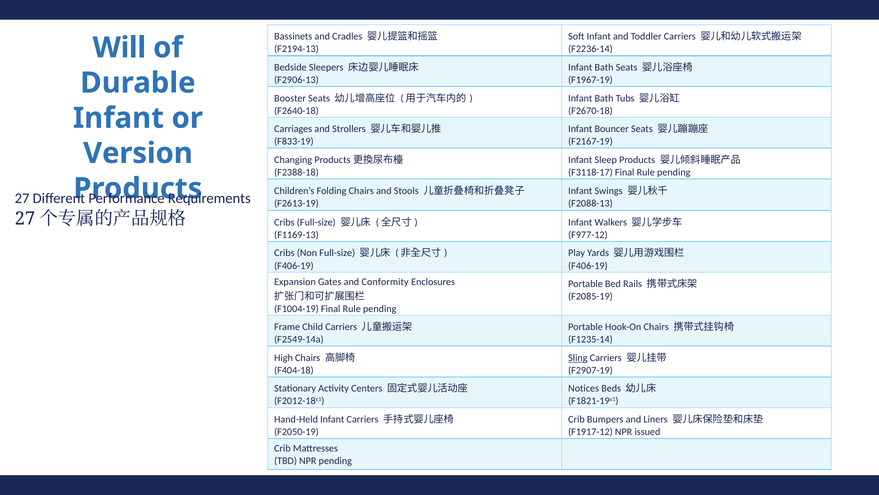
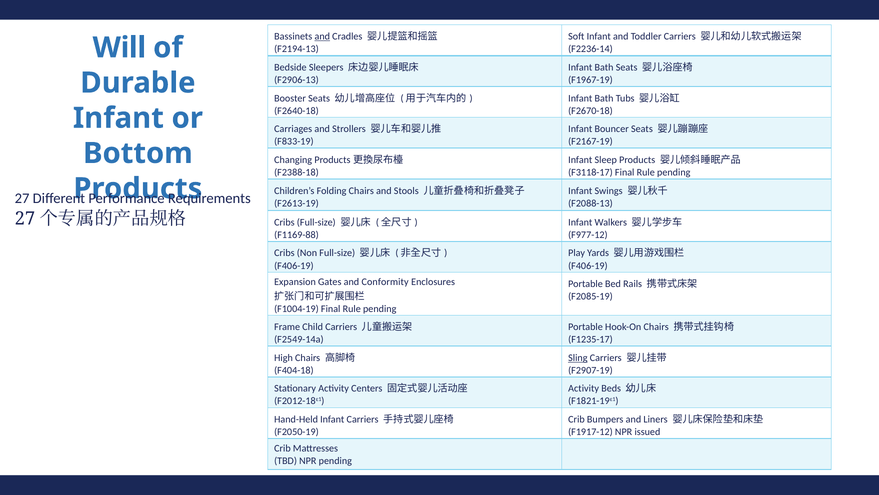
and at (322, 36) underline: none -> present
Version: Version -> Bottom
F1169-13: F1169-13 -> F1169-88
F1235-14: F1235-14 -> F1235-17
Notices at (584, 388): Notices -> Activity
